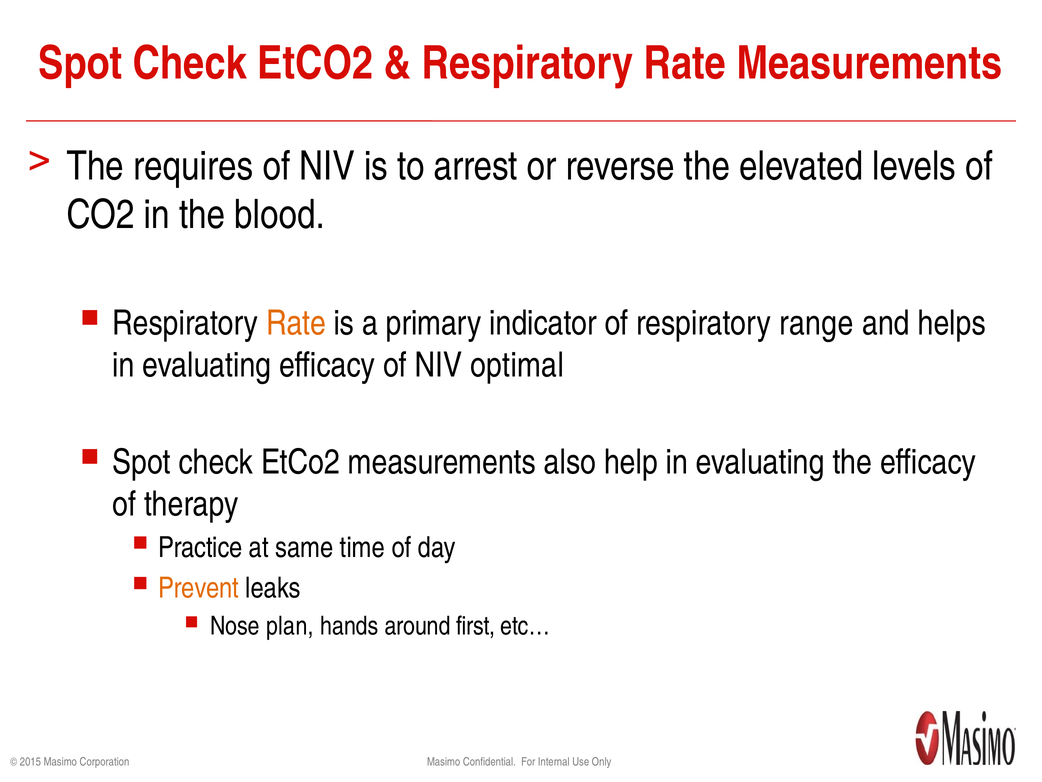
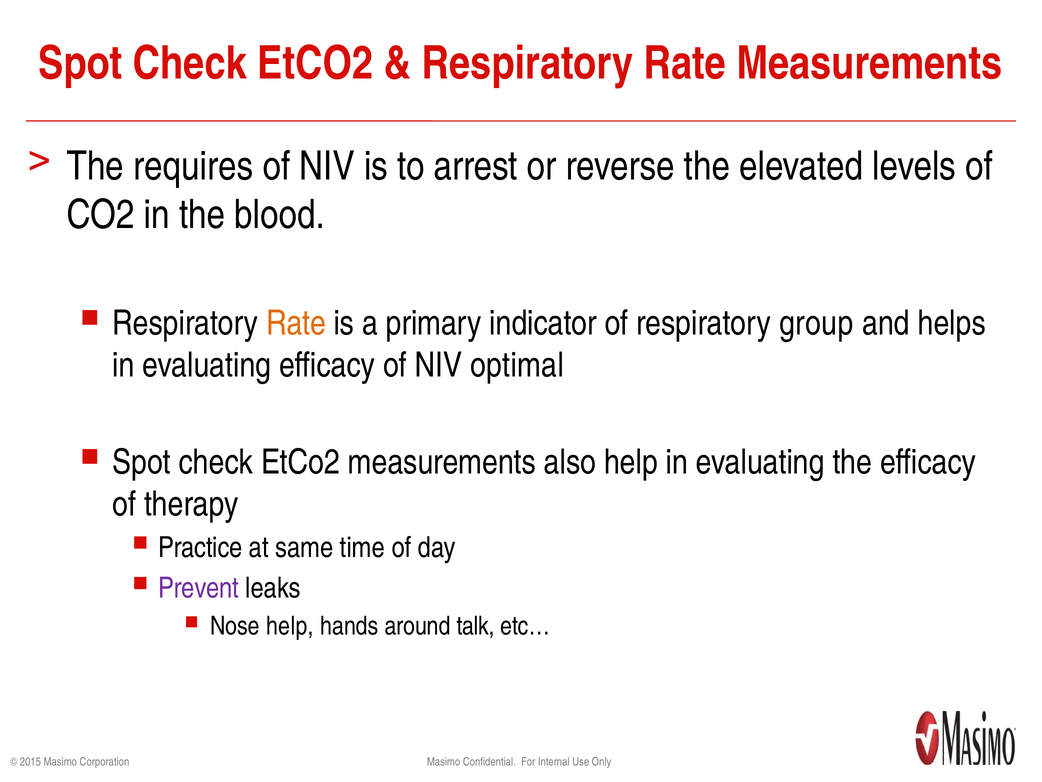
range: range -> group
Prevent colour: orange -> purple
Nose plan: plan -> help
first: first -> talk
